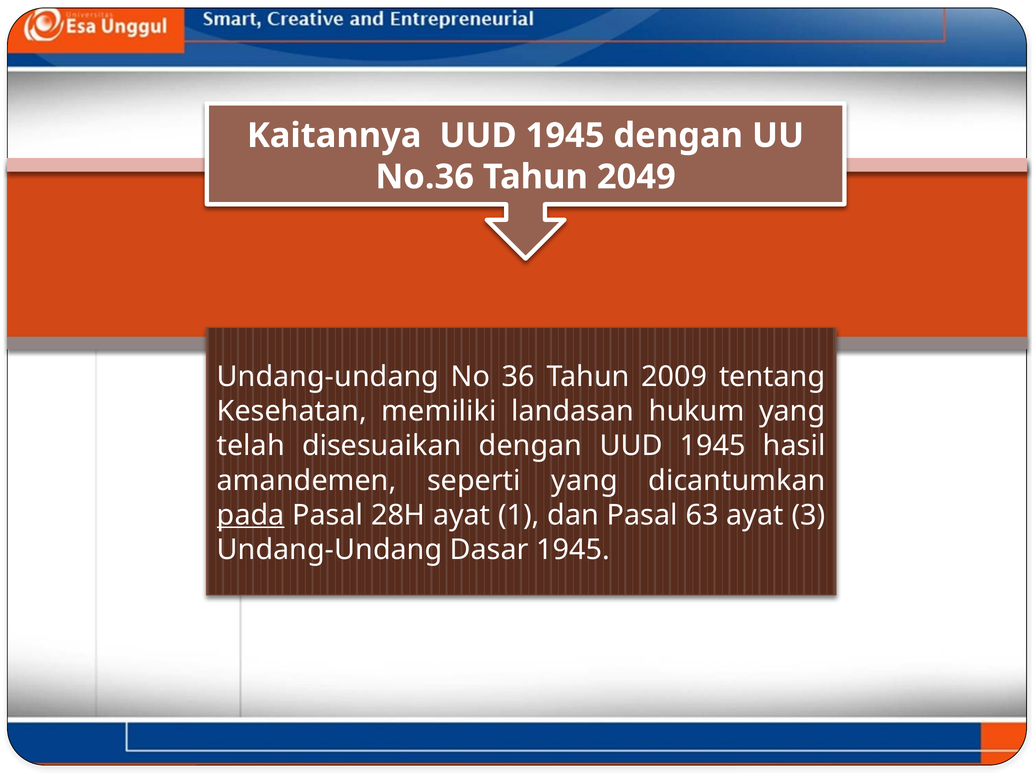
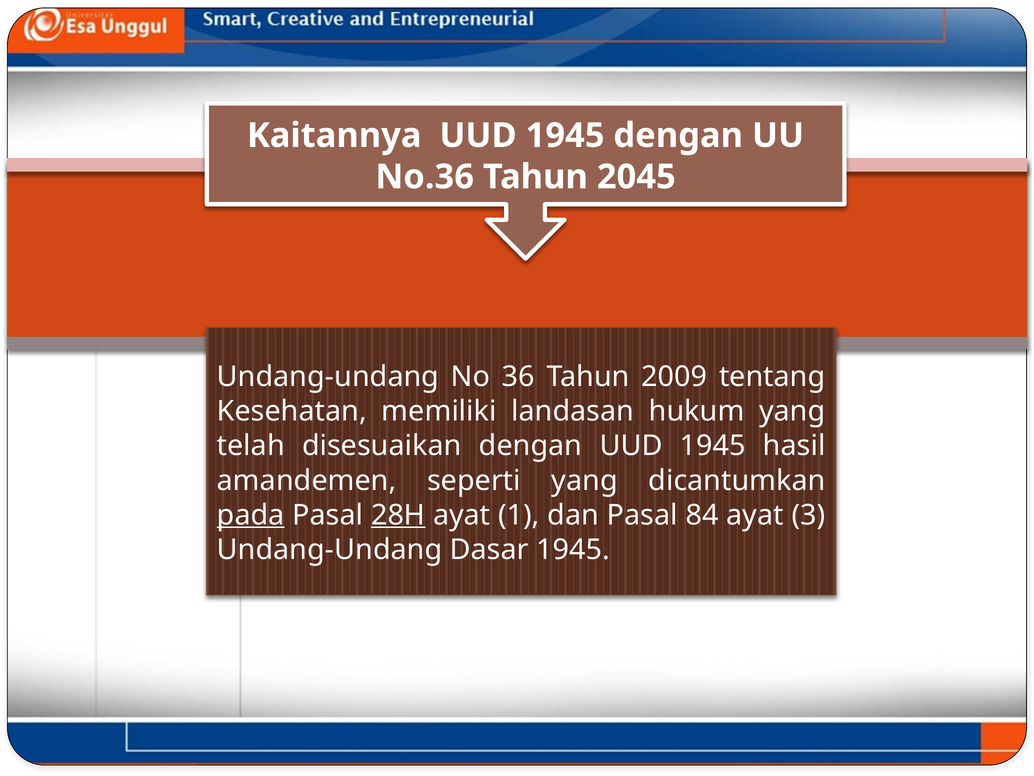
2049: 2049 -> 2045
28H underline: none -> present
63: 63 -> 84
